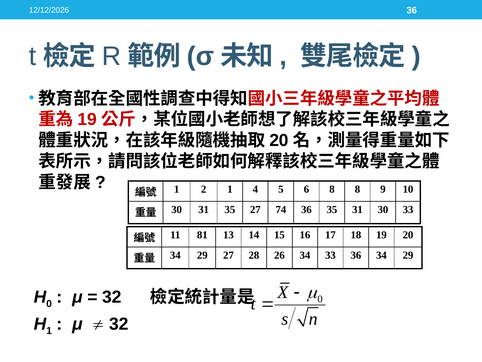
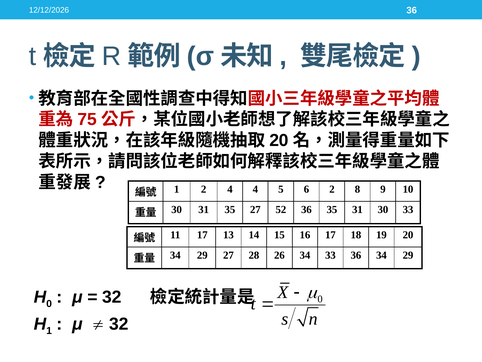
19 at (87, 119): 19 -> 75
2 1: 1 -> 4
6 8: 8 -> 2
74: 74 -> 52
11 81: 81 -> 17
